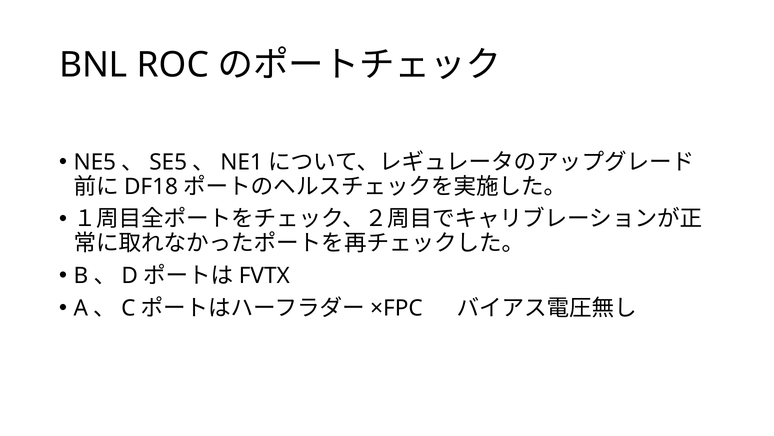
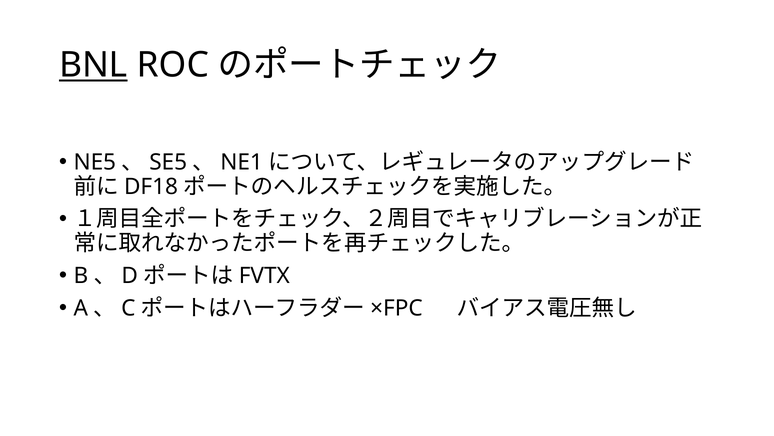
BNL underline: none -> present
